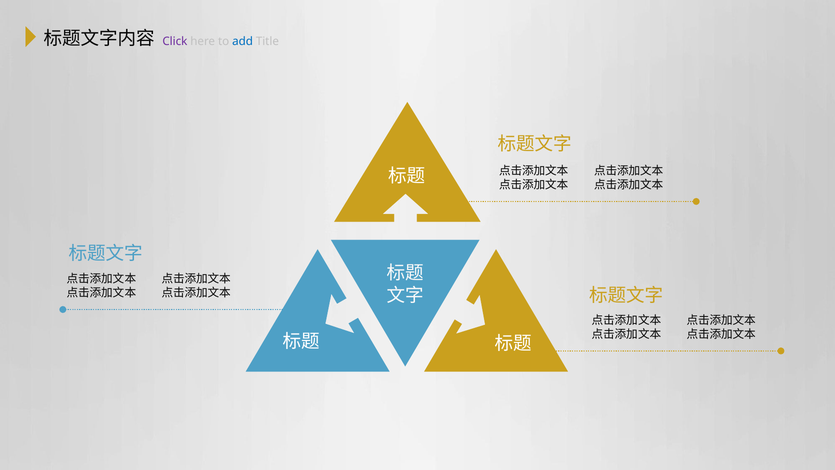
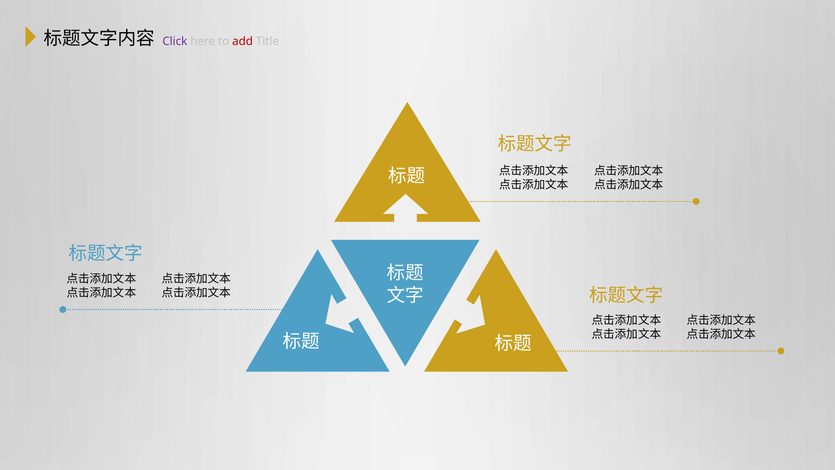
add colour: blue -> red
